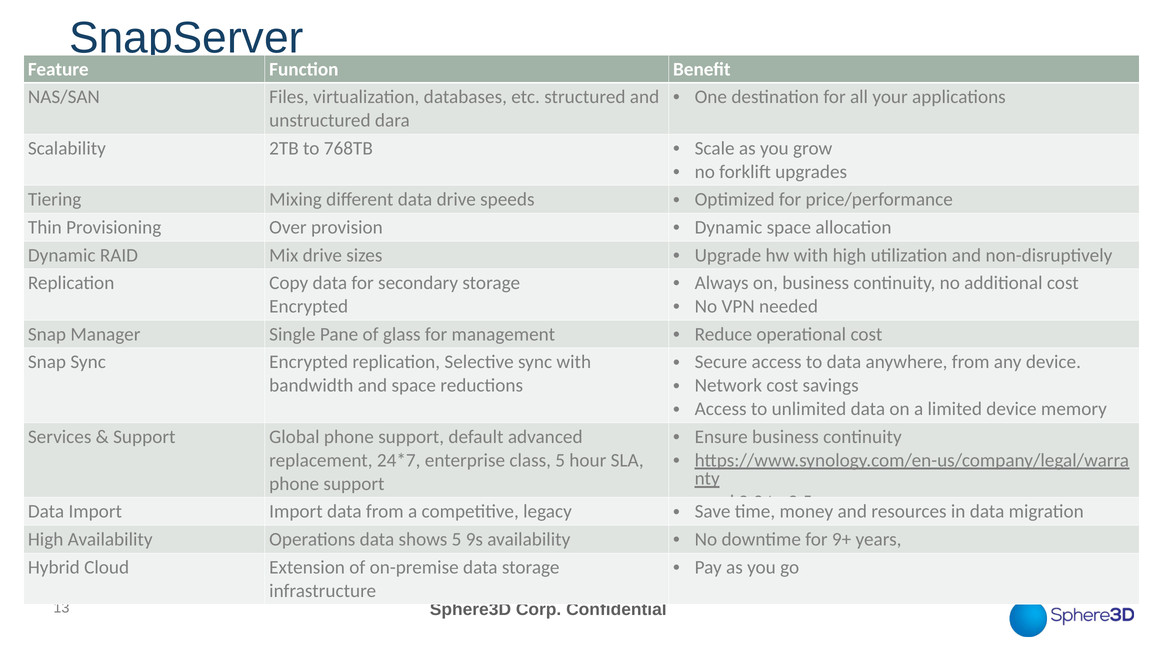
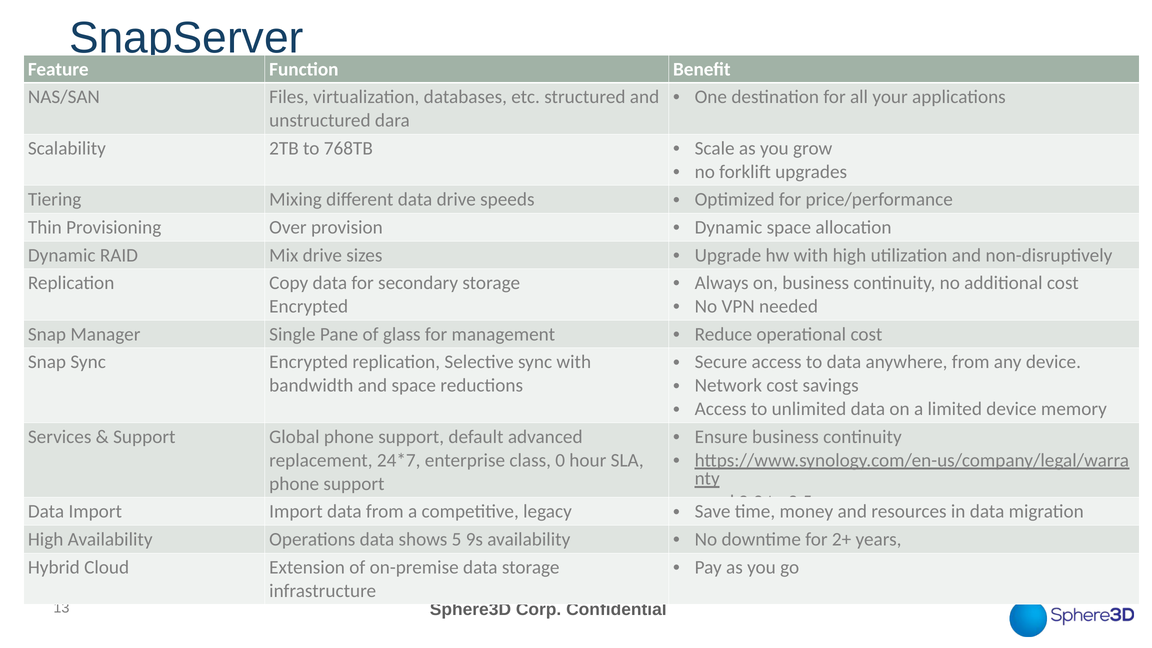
class 5: 5 -> 0
9+: 9+ -> 2+
